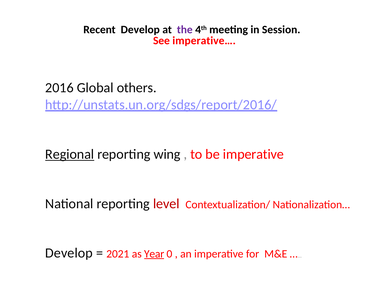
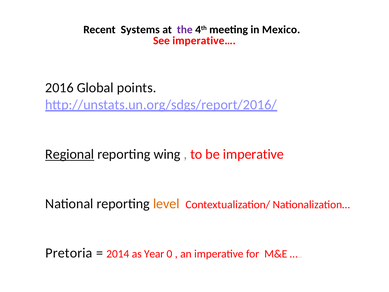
Recent Develop: Develop -> Systems
Session: Session -> Mexico
others: others -> points
level colour: red -> orange
Develop at (69, 253): Develop -> Pretoria
2021: 2021 -> 2014
Year underline: present -> none
